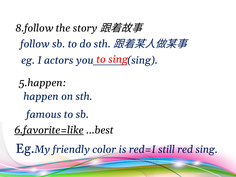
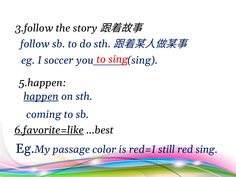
8.follow: 8.follow -> 3.follow
actors: actors -> soccer
happen underline: none -> present
famous: famous -> coming
friendly: friendly -> passage
